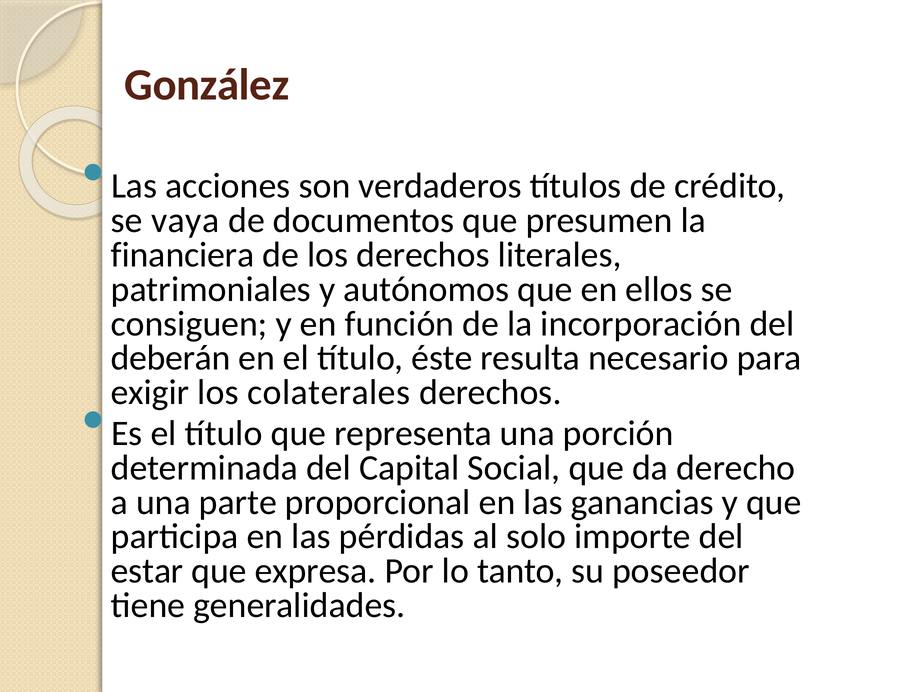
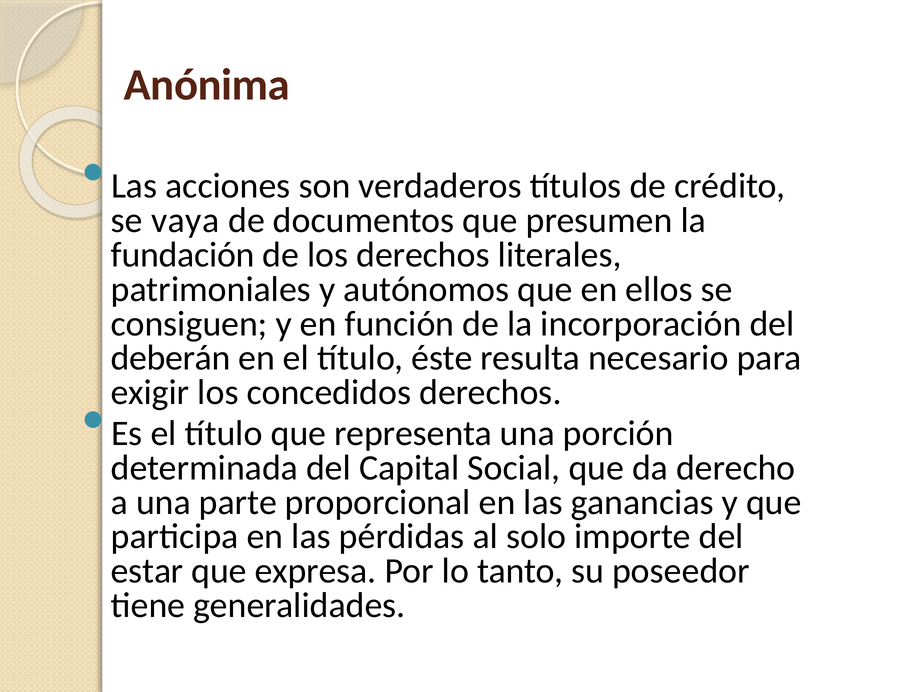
González: González -> Anónima
financiera: financiera -> fundación
colaterales: colaterales -> concedidos
